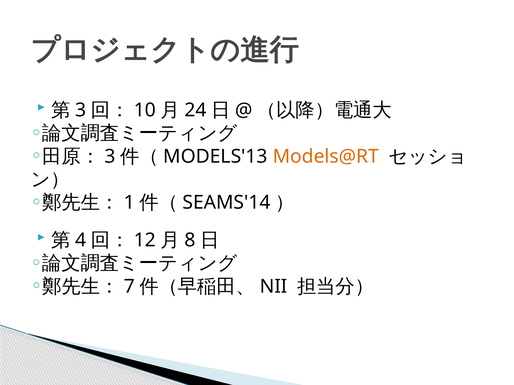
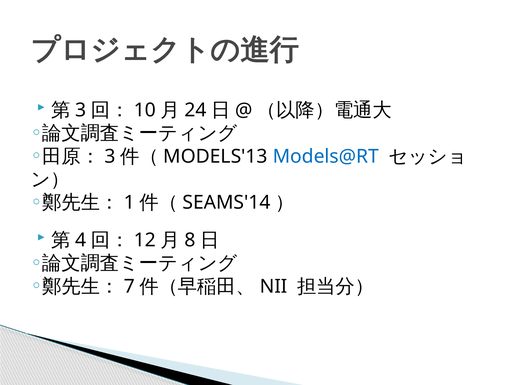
Models@RT colour: orange -> blue
